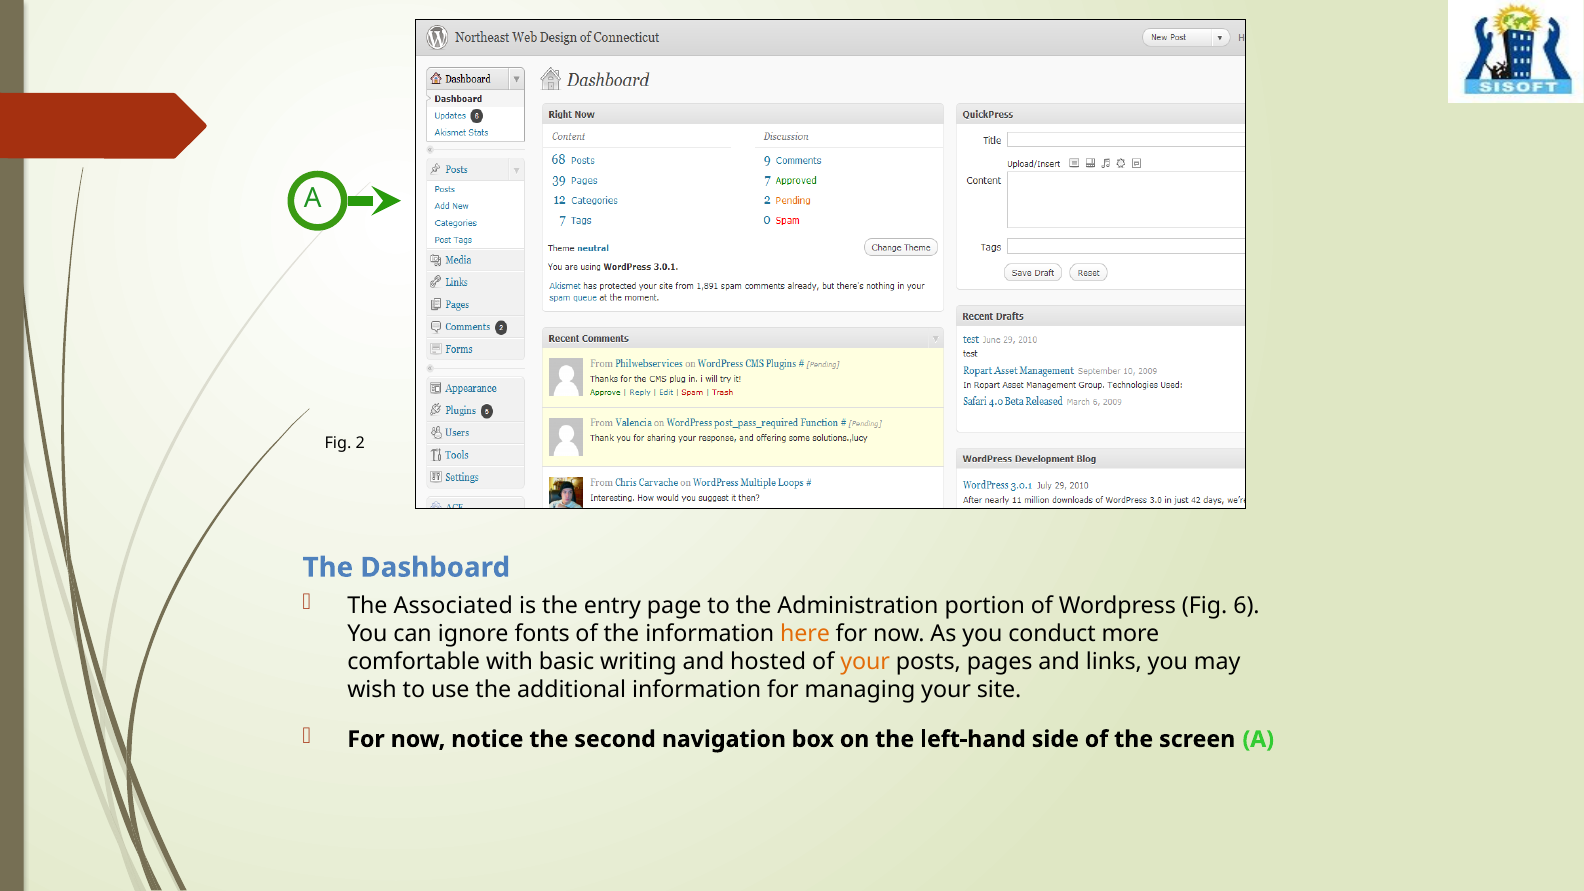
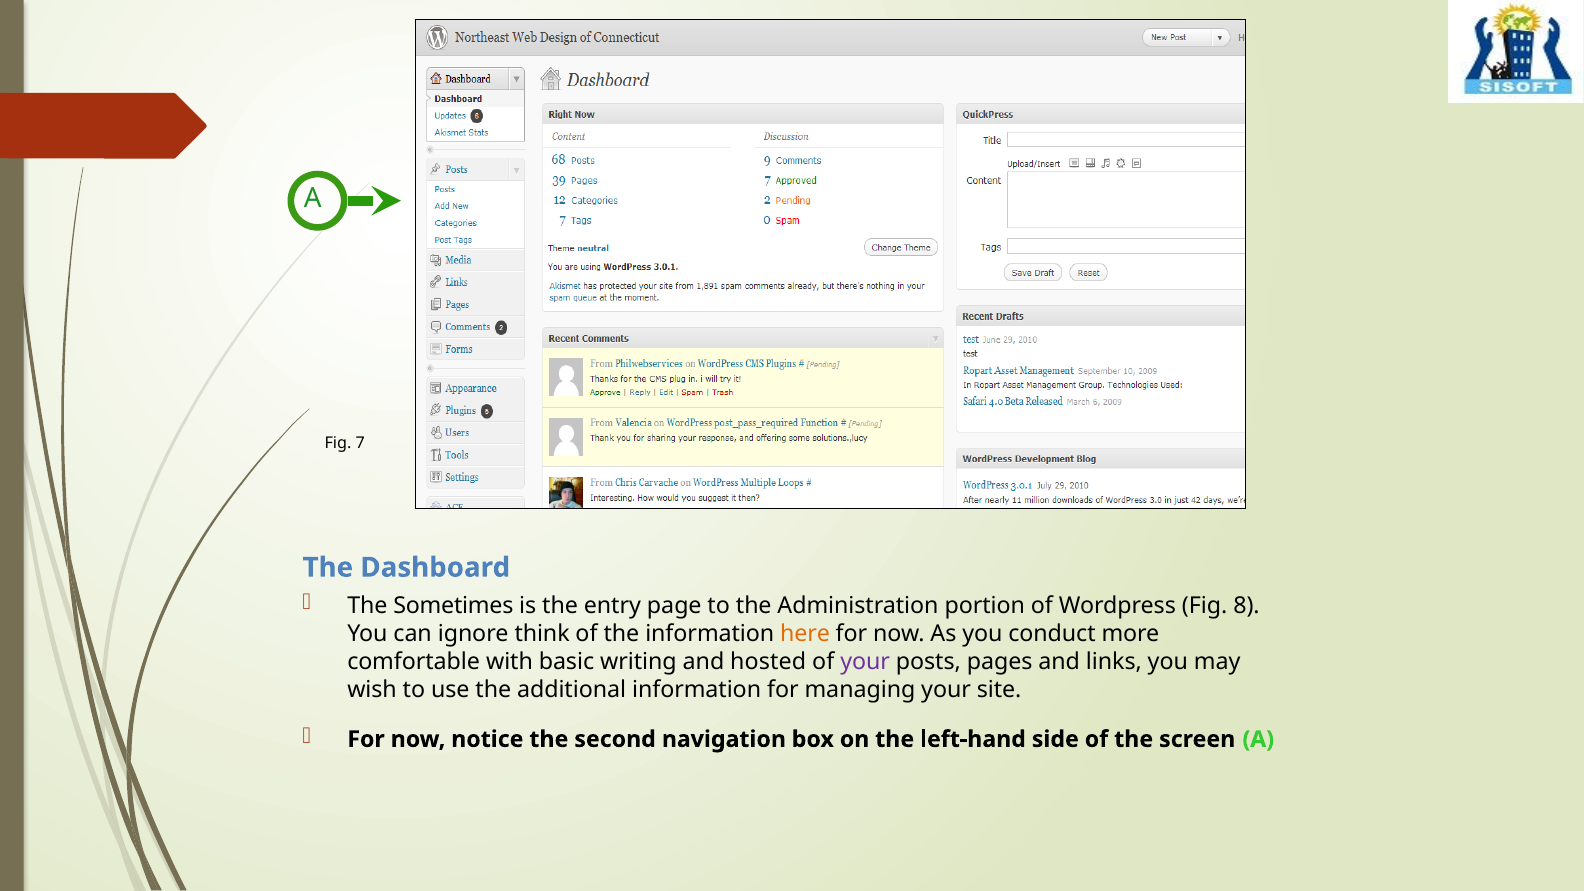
2: 2 -> 7
Associated: Associated -> Sometimes
6: 6 -> 8
fonts: fonts -> think
your at (865, 662) colour: orange -> purple
